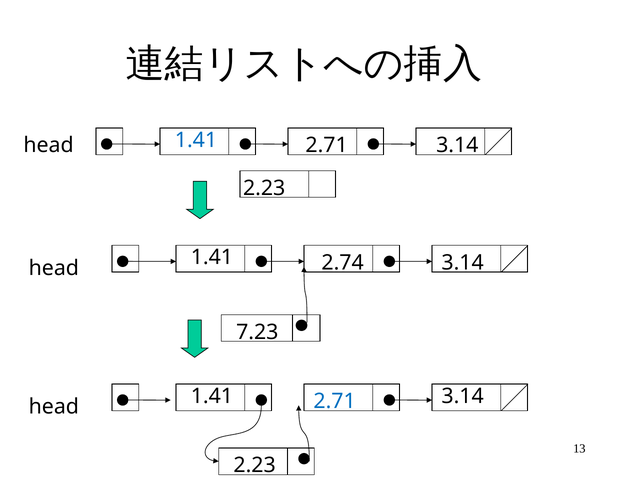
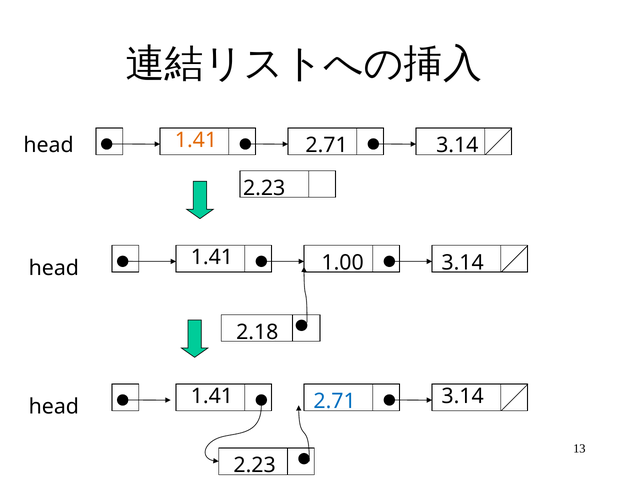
1.41 at (196, 140) colour: blue -> orange
2.74: 2.74 -> 1.00
7.23: 7.23 -> 2.18
